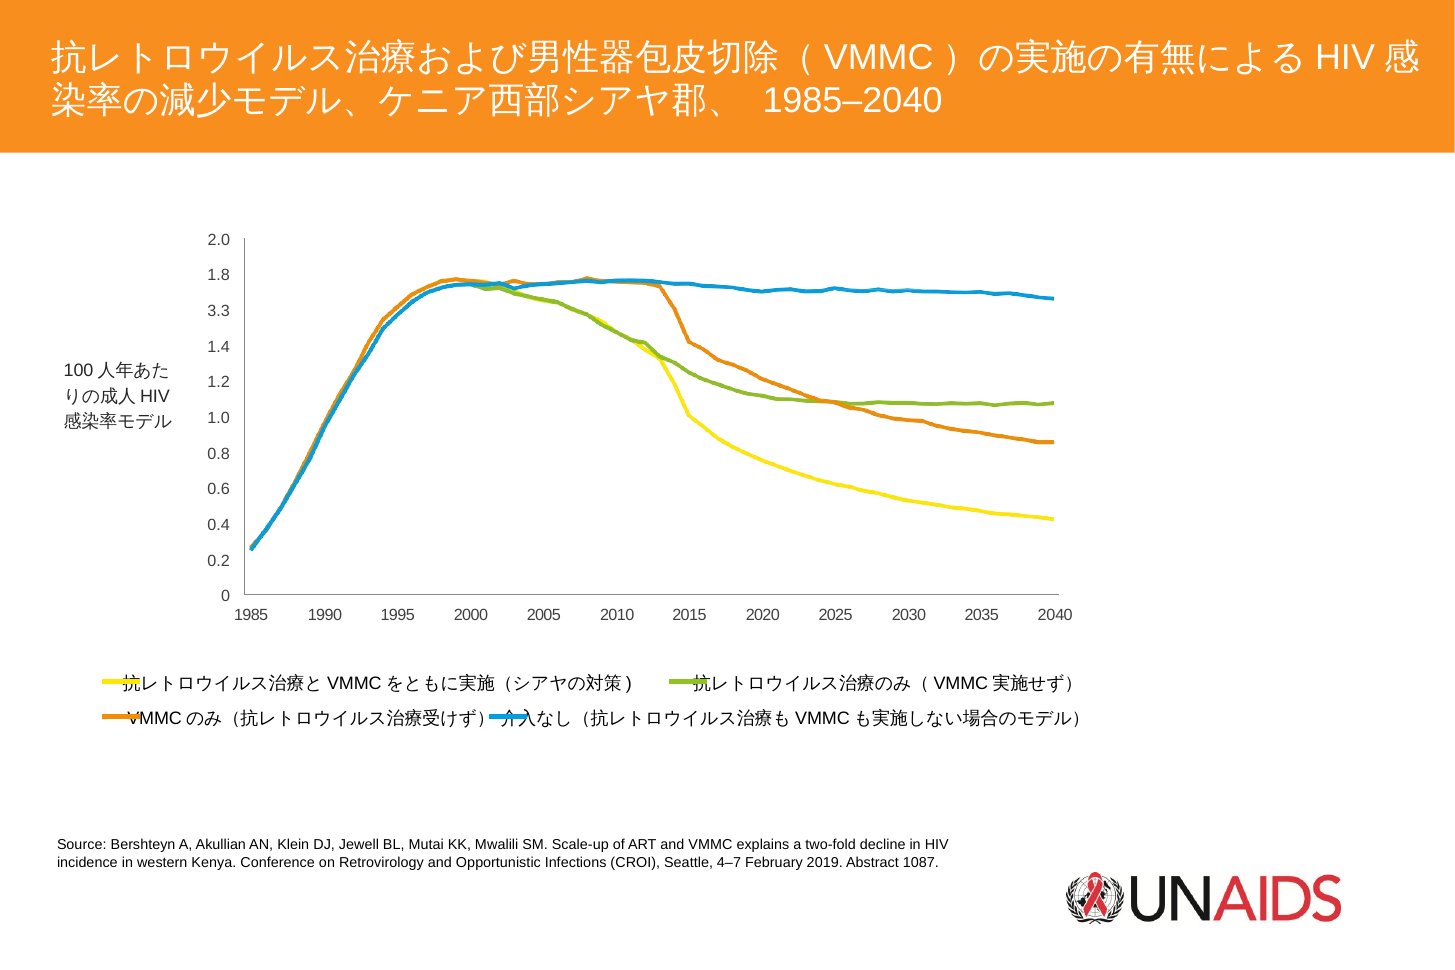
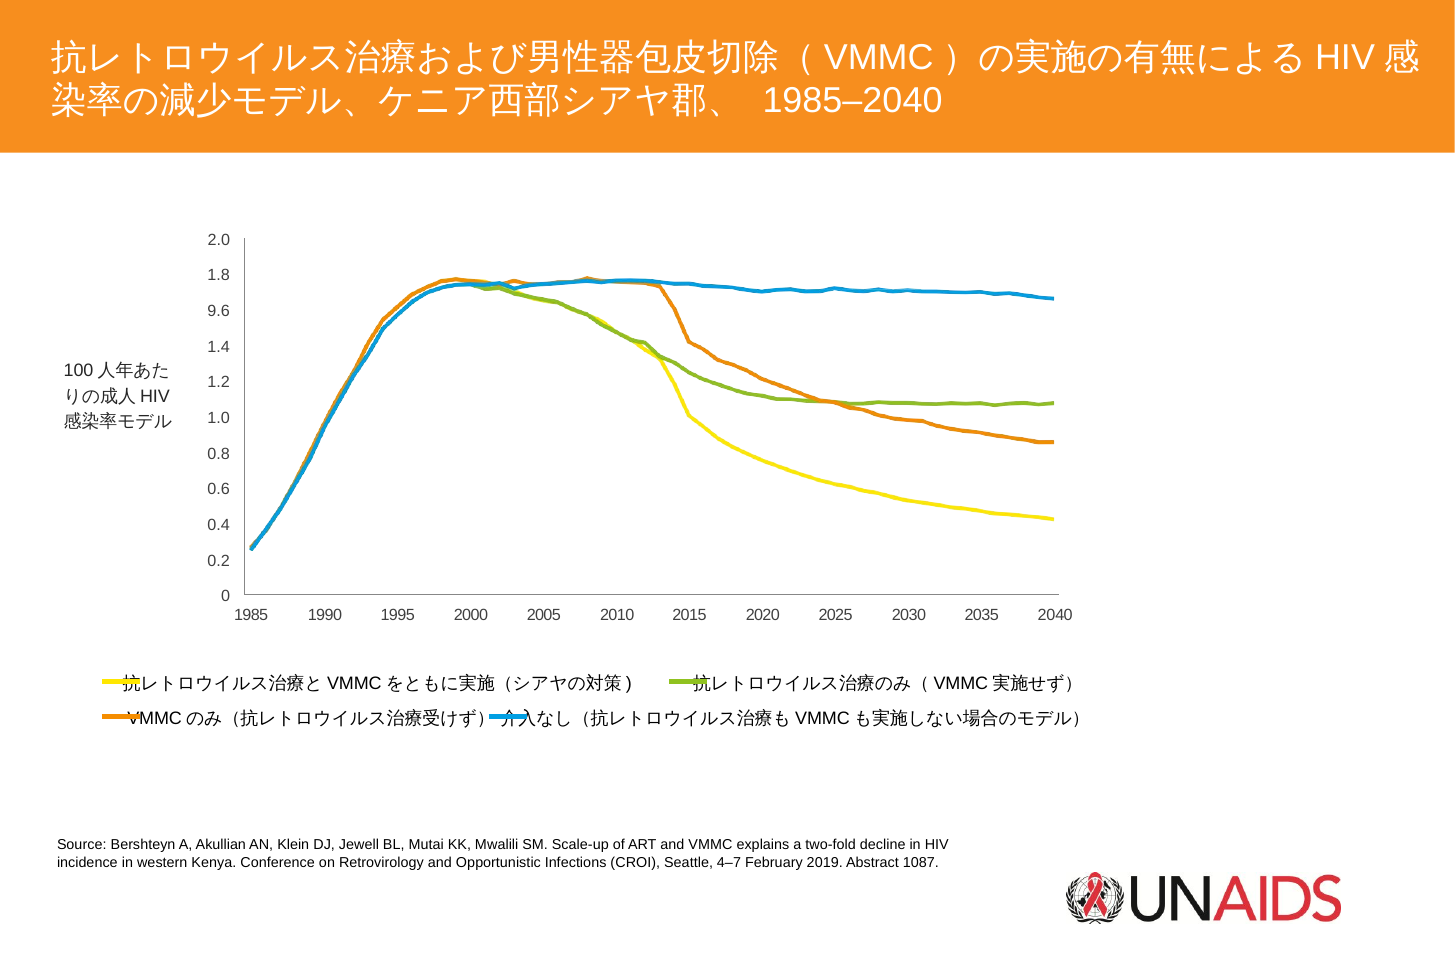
3.3: 3.3 -> 9.6
